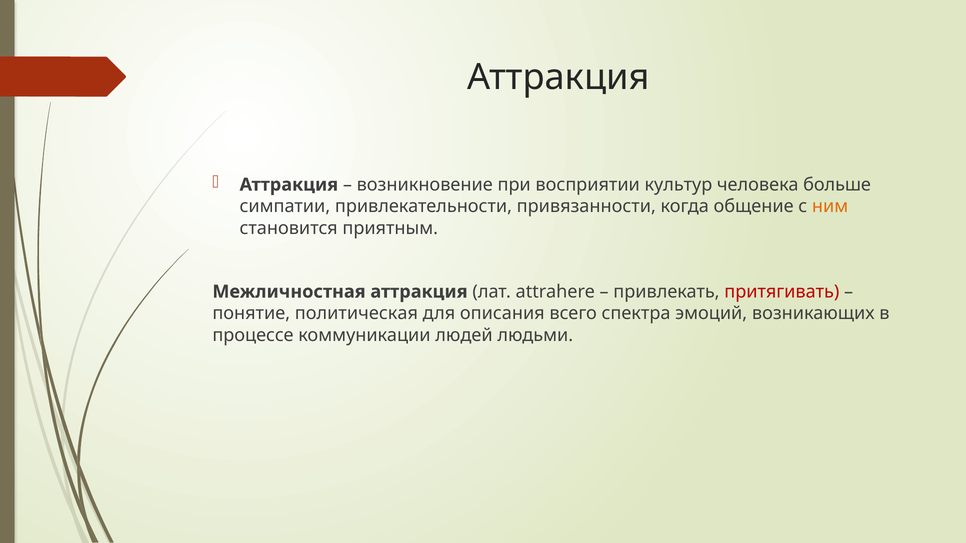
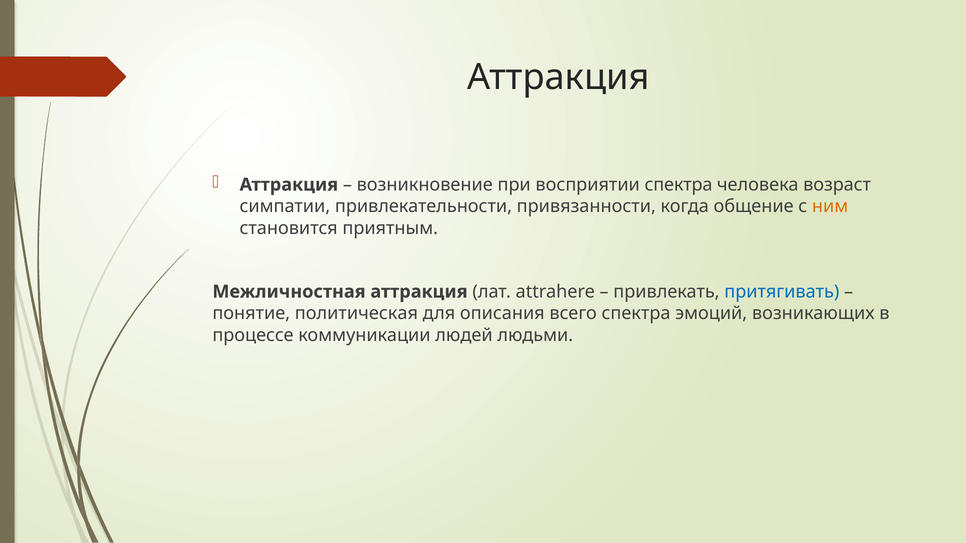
восприятии культур: культур -> спектра
больше: больше -> возраст
притягивать colour: red -> blue
